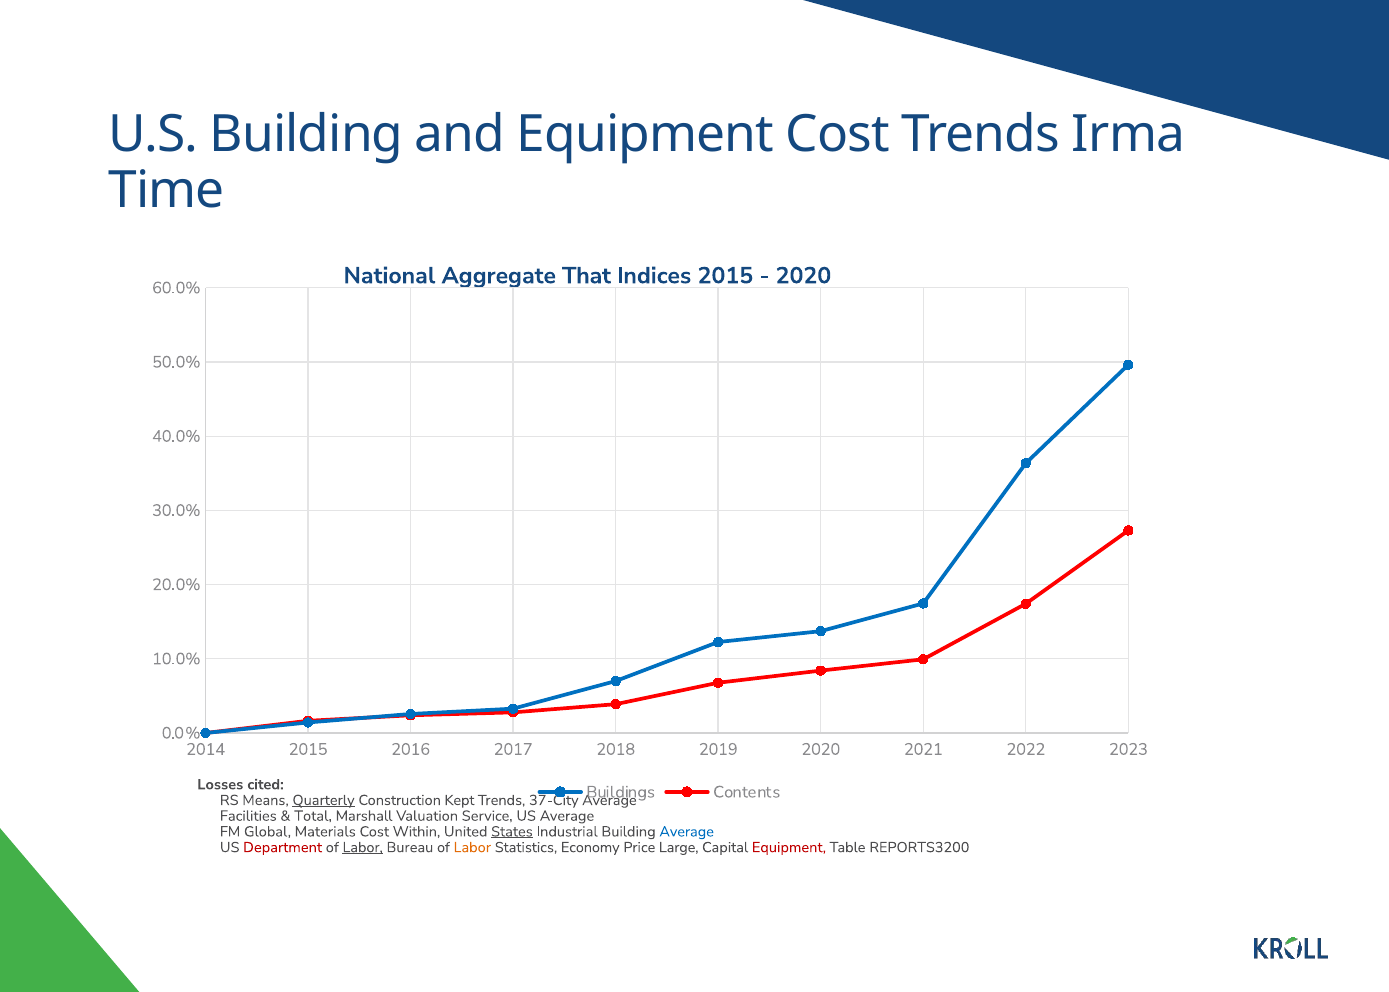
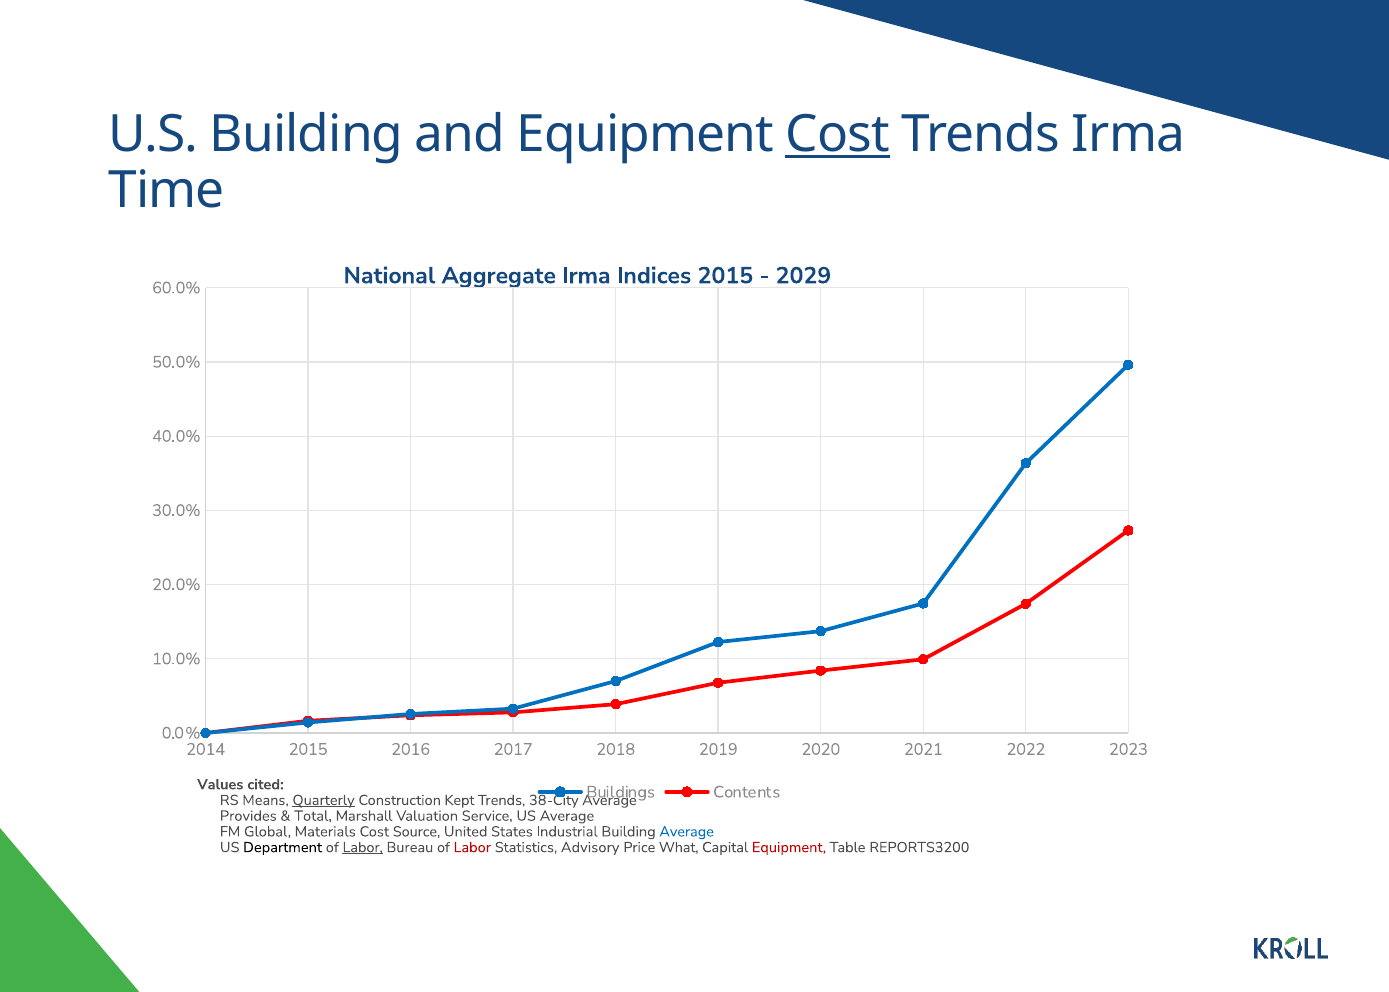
Cost at (838, 134) underline: none -> present
Aggregate That: That -> Irma
2020 at (803, 276): 2020 -> 2029
Losses: Losses -> Values
37-City: 37-City -> 38-City
Facilities: Facilities -> Provides
Within: Within -> Source
States underline: present -> none
Department colour: red -> black
Labor at (472, 848) colour: orange -> red
Economy: Economy -> Advisory
Large: Large -> What
